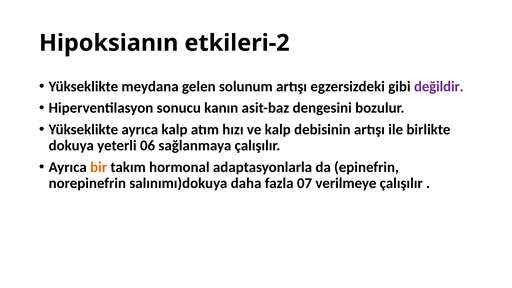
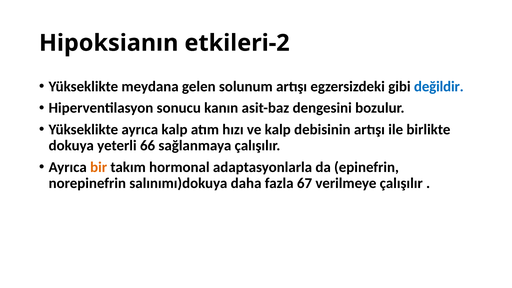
değildir colour: purple -> blue
06: 06 -> 66
07: 07 -> 67
